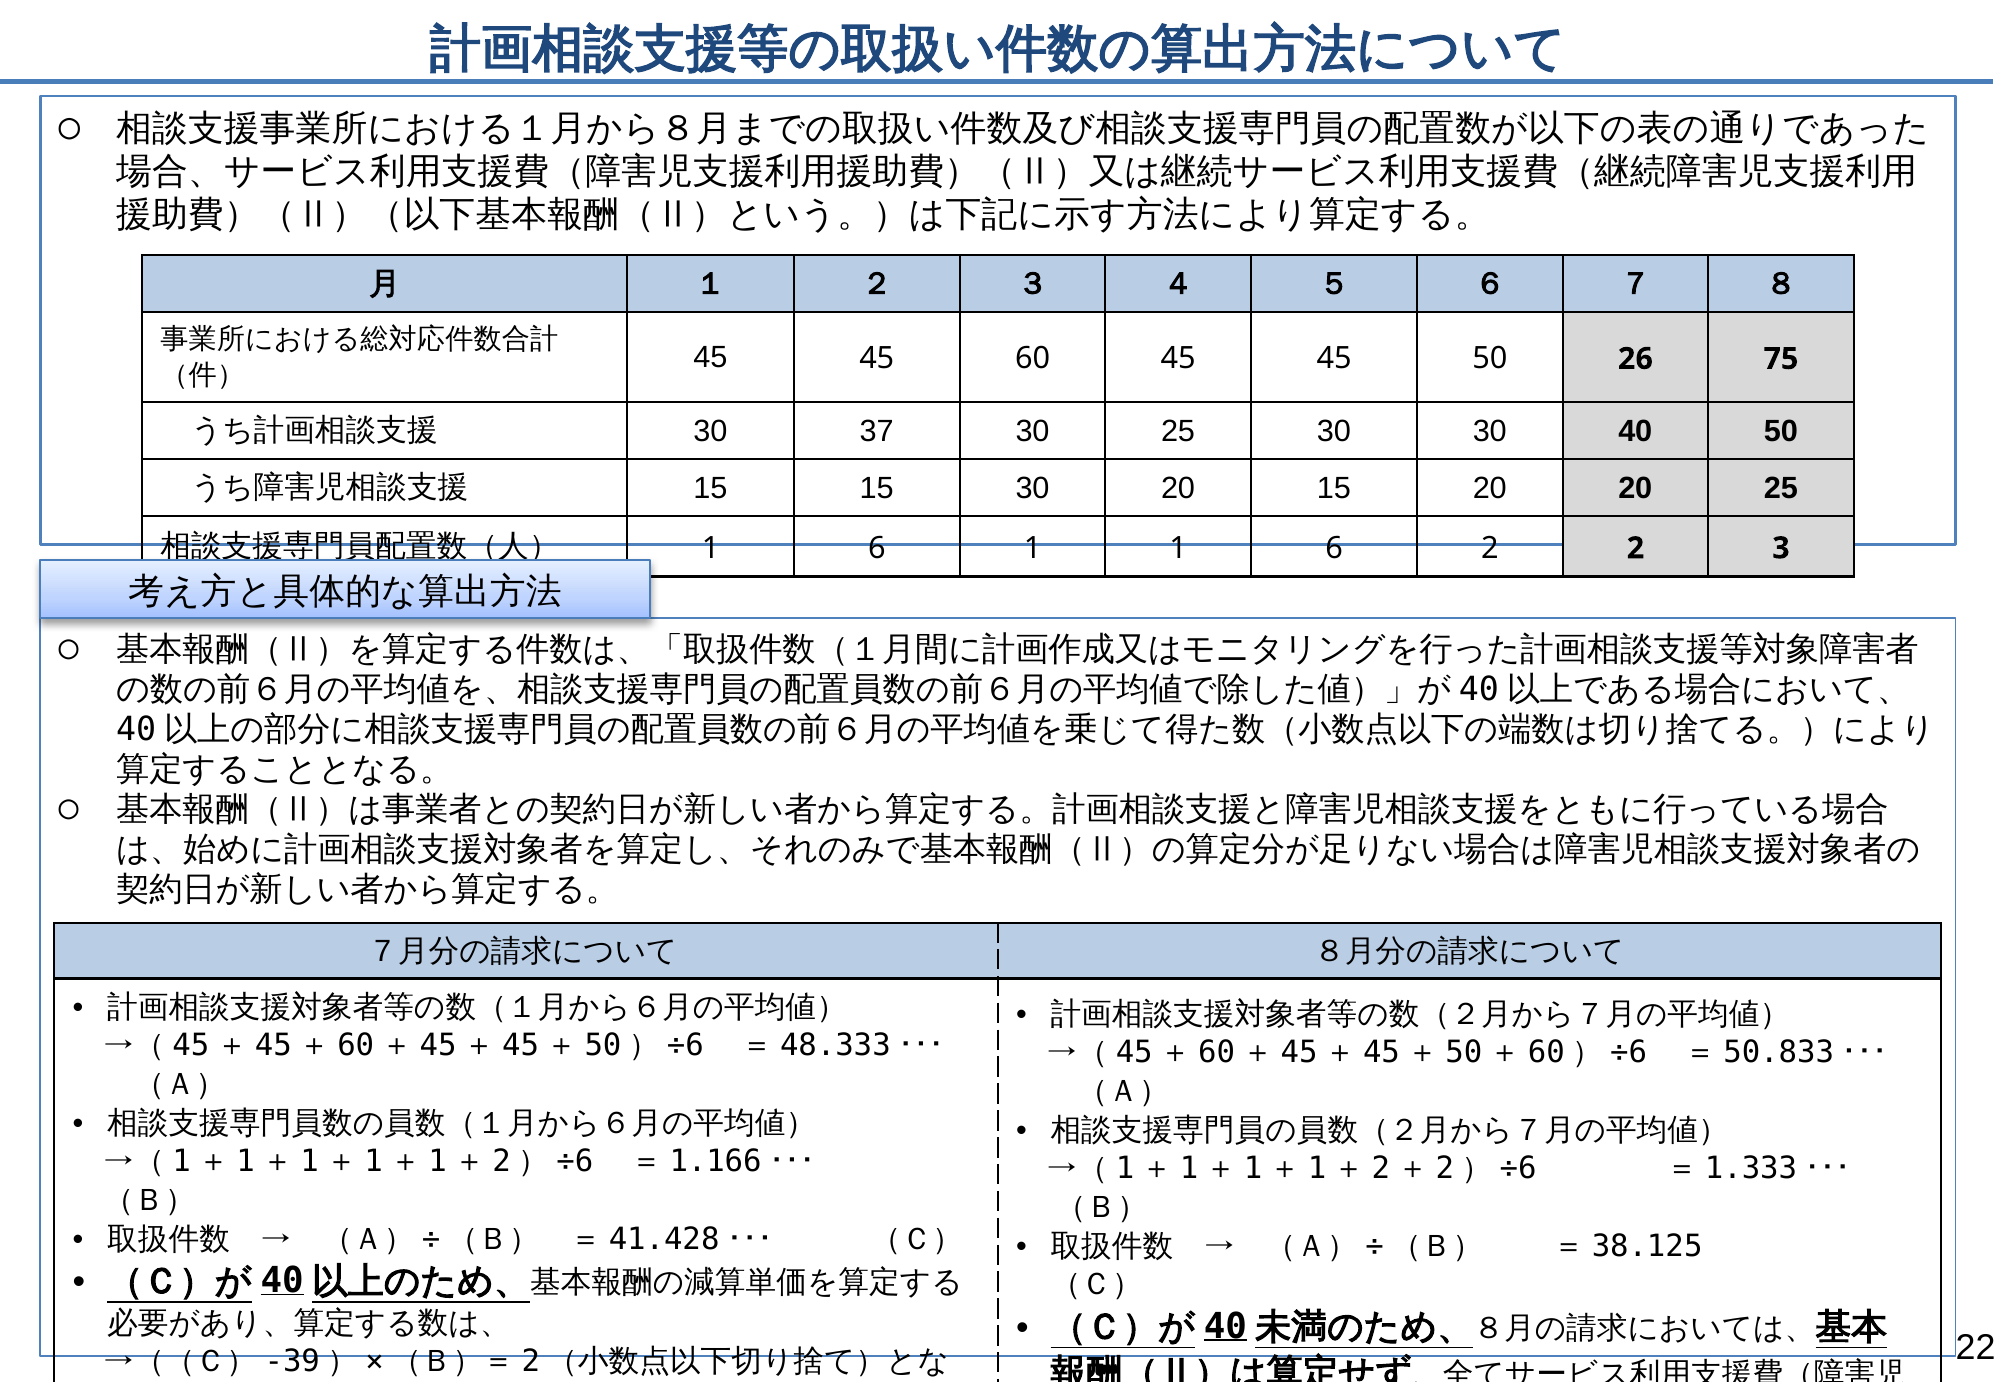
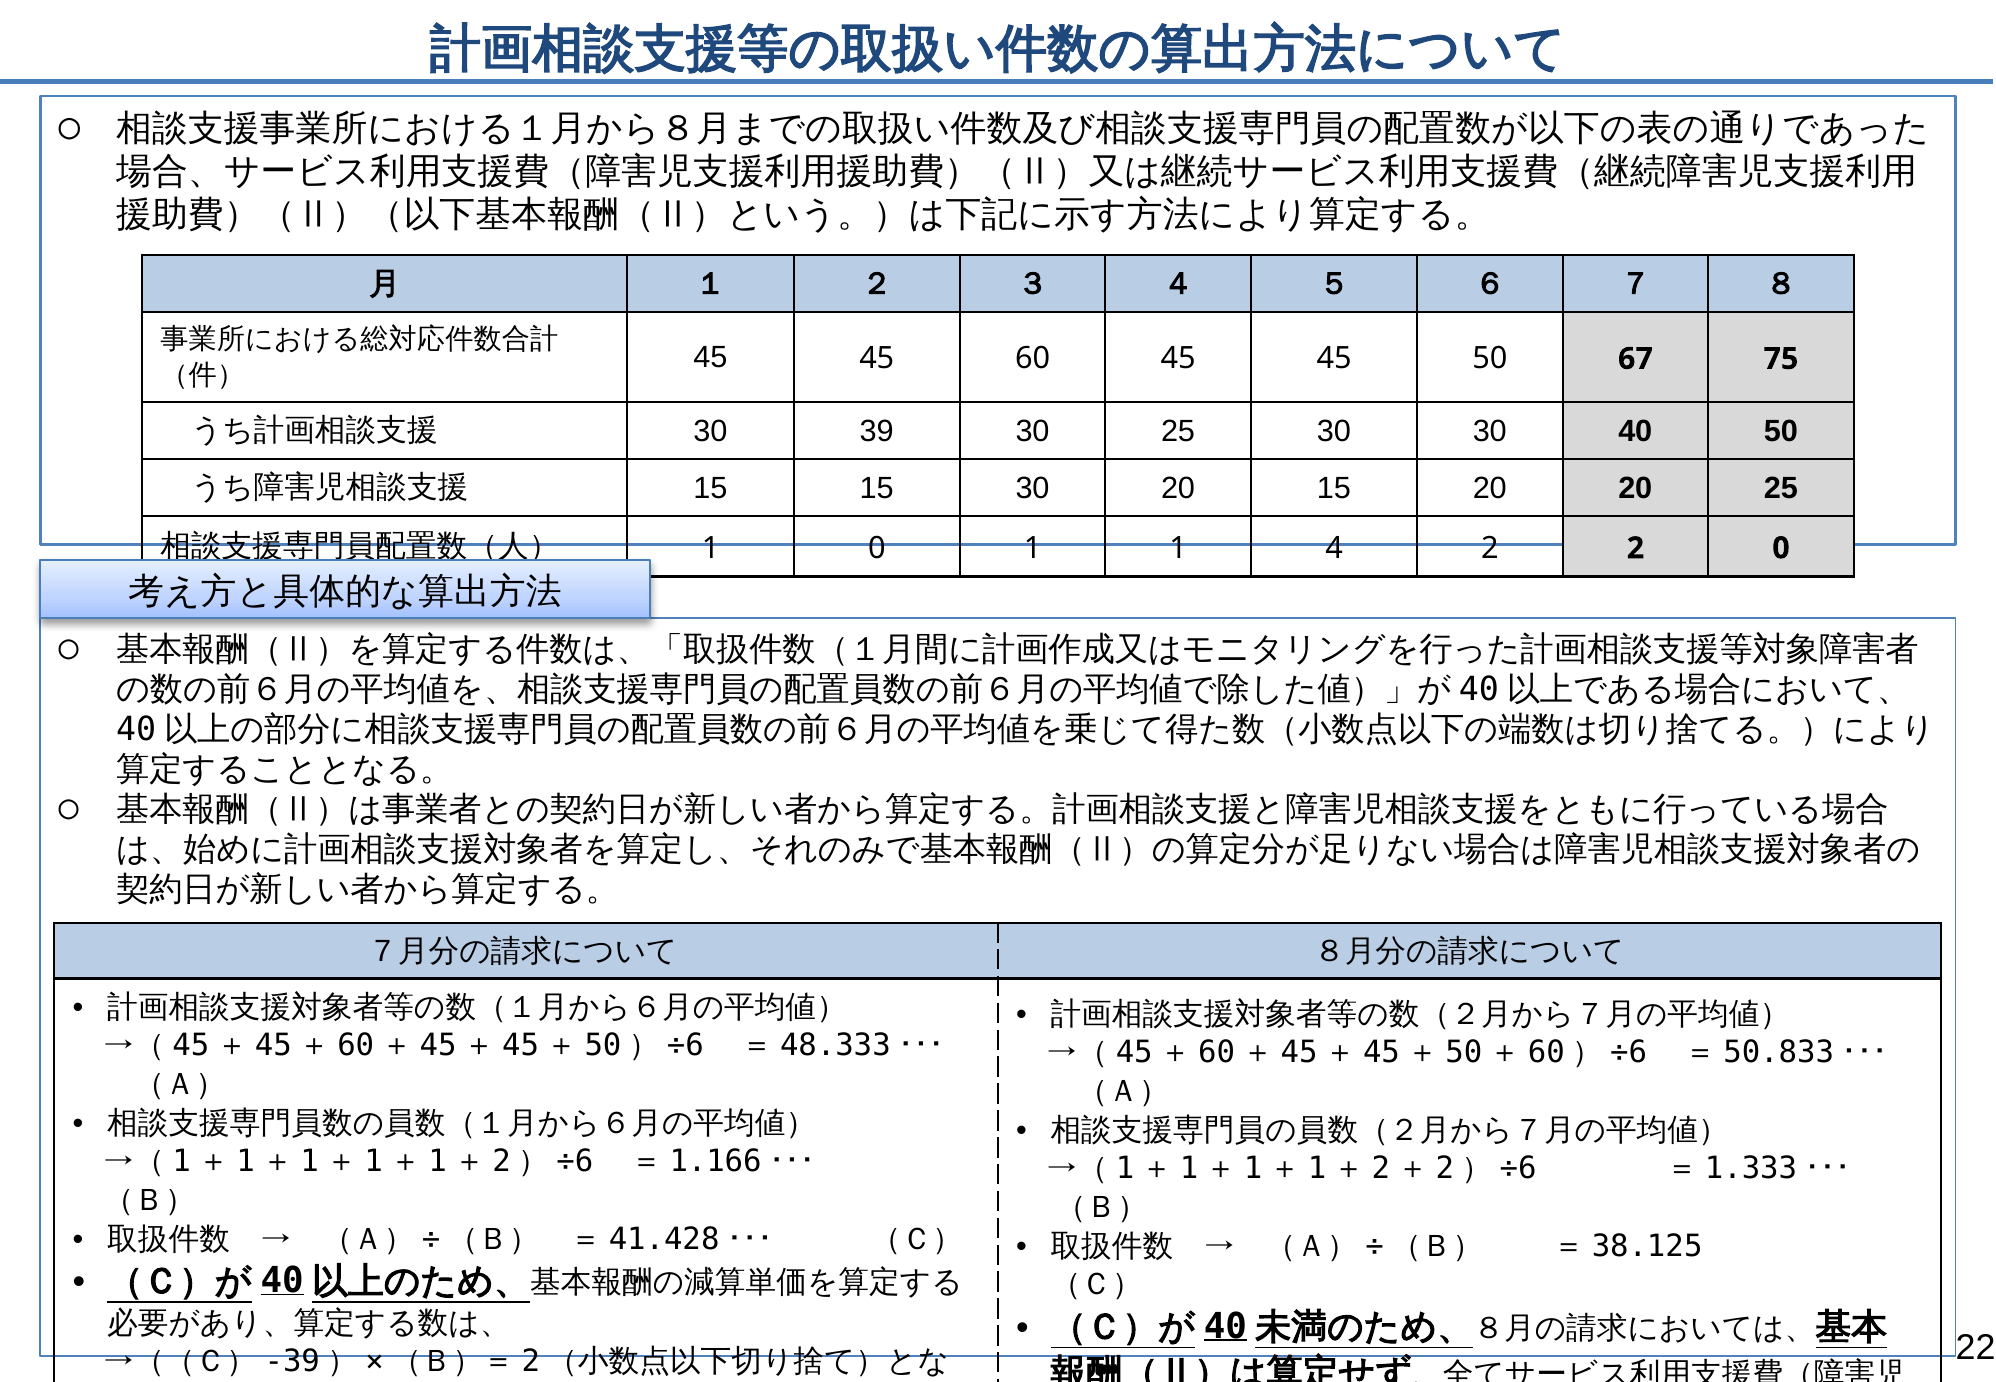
26: 26 -> 67
37: 37 -> 39
6 at (877, 548): 6 -> 0
1 1 6: 6 -> 4
2 3: 3 -> 0
